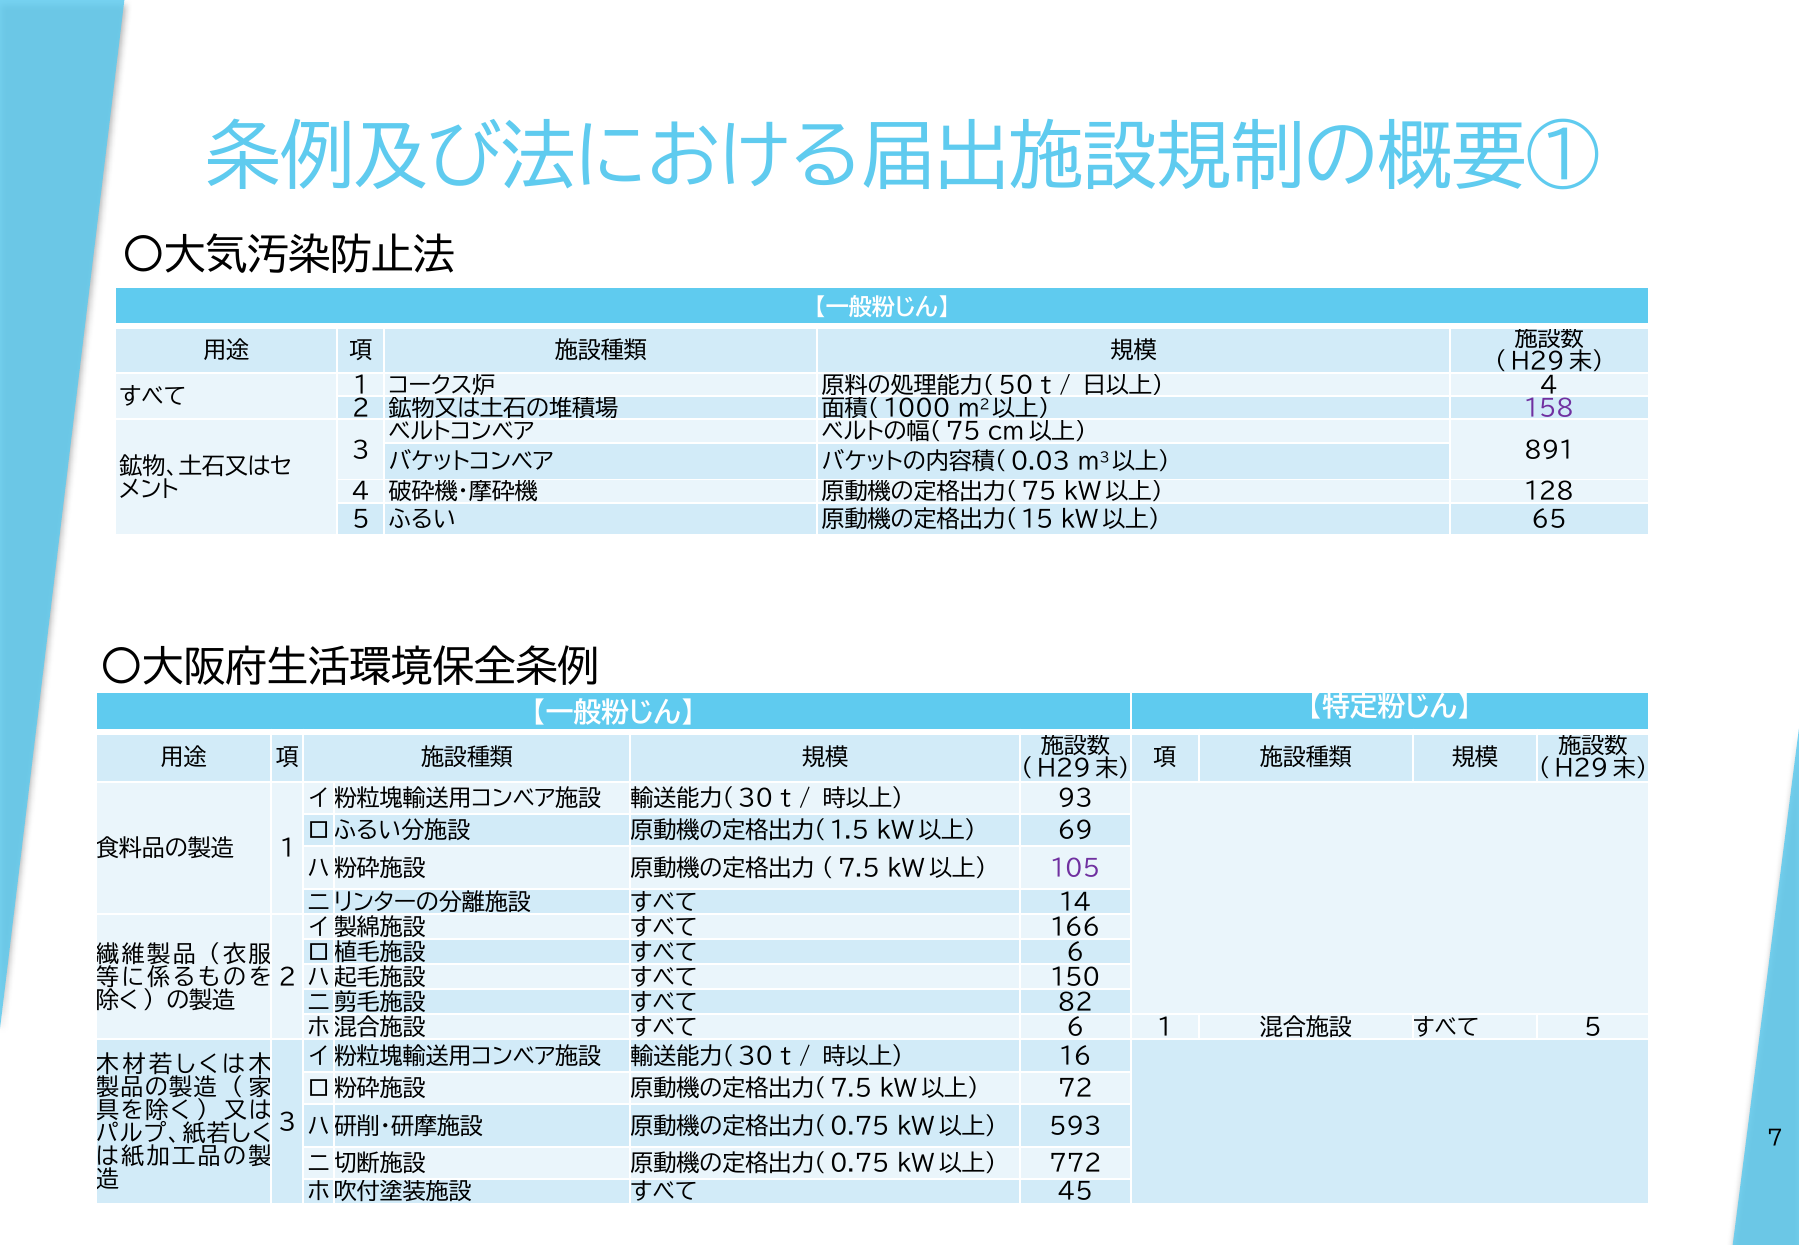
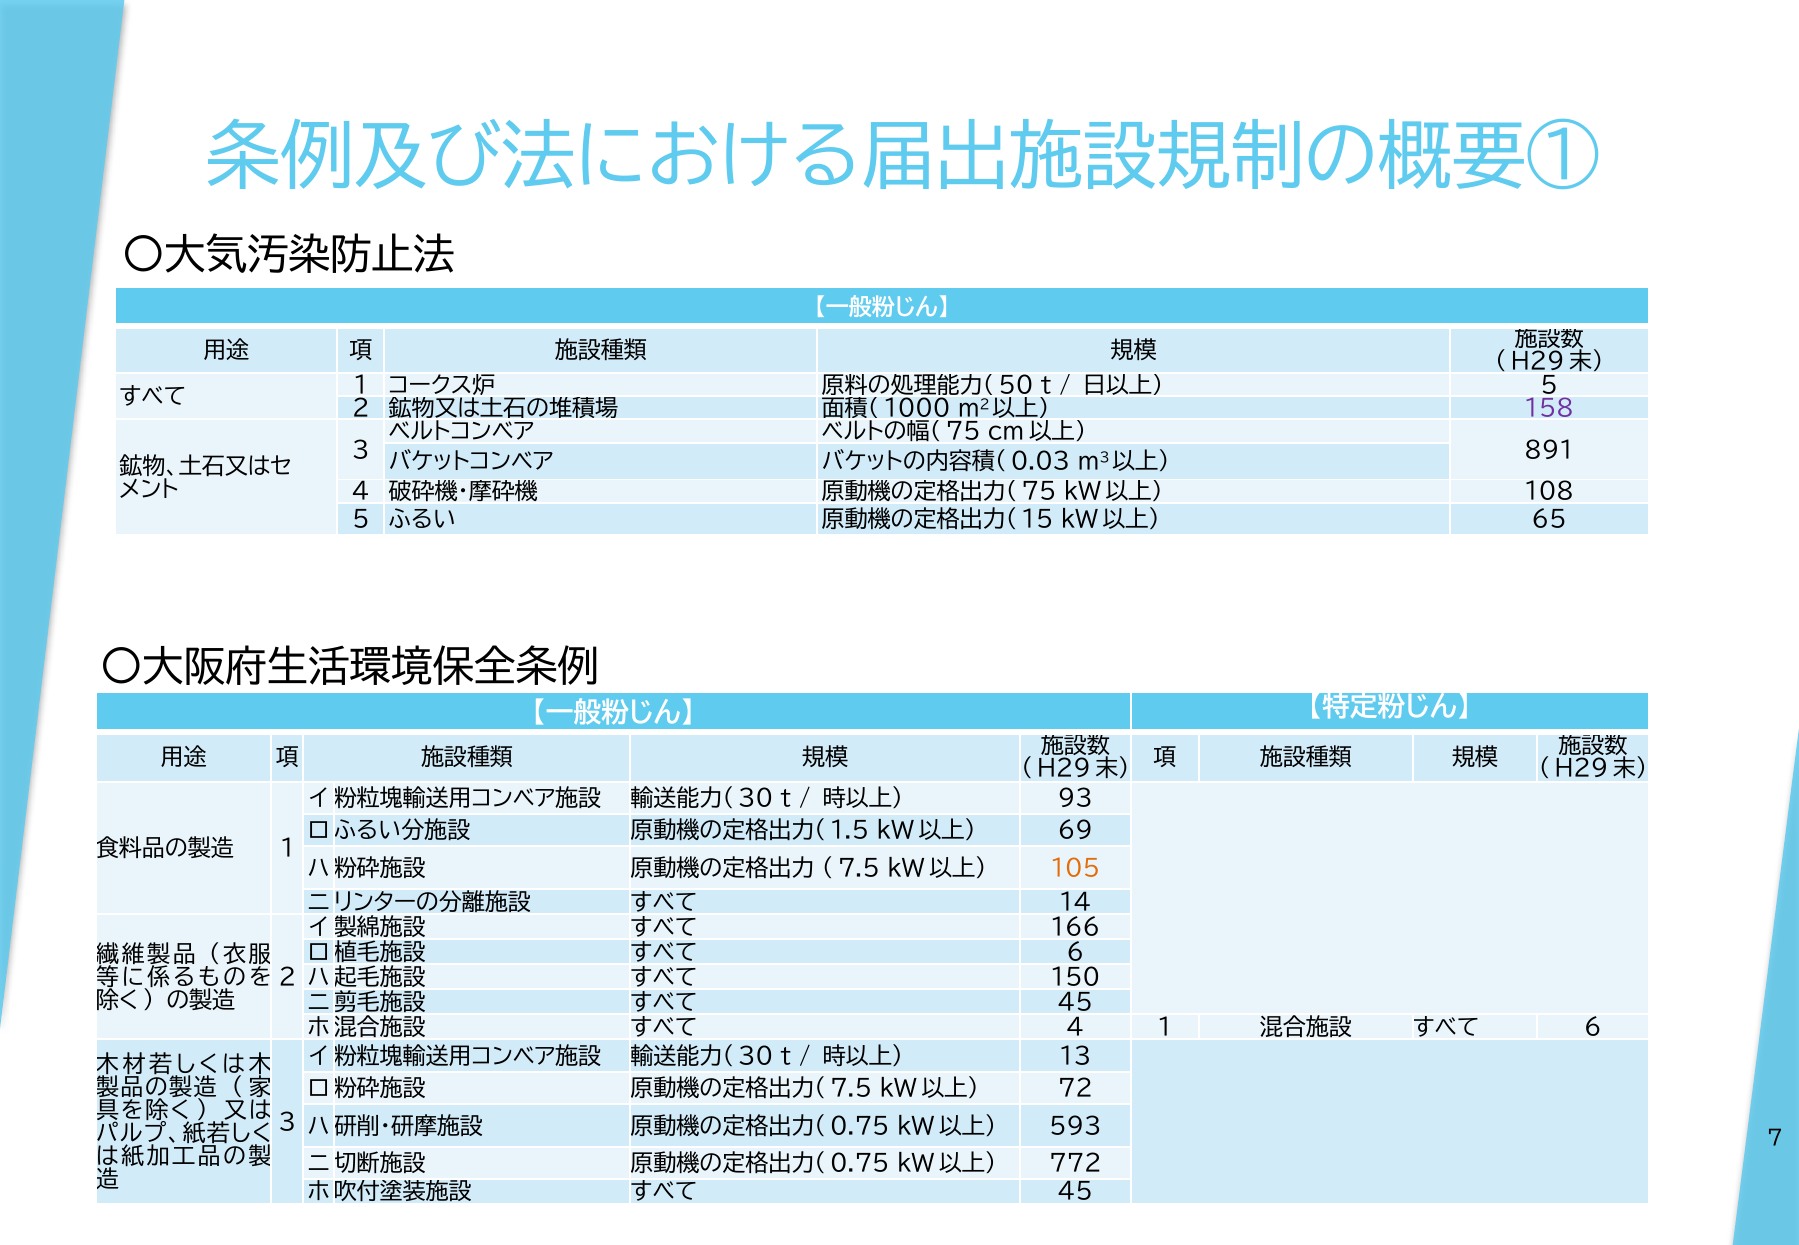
4 at (1549, 386): 4 -> 5
128: 128 -> 108
105 colour: purple -> orange
82 at (1075, 1003): 82 -> 45
6 at (1075, 1028): 6 -> 4
5 at (1593, 1028): 5 -> 6
16: 16 -> 13
